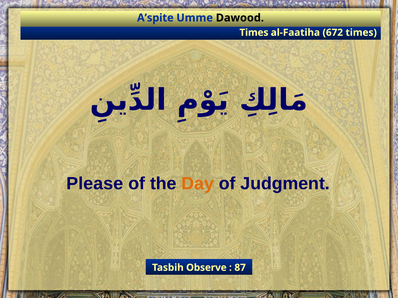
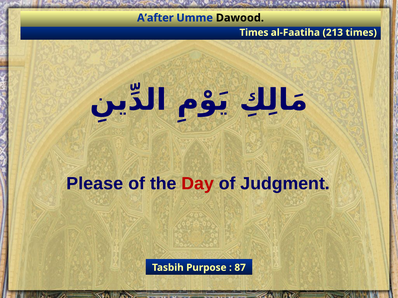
A’spite: A’spite -> A’after
672: 672 -> 213
Day colour: orange -> red
Observe: Observe -> Purpose
